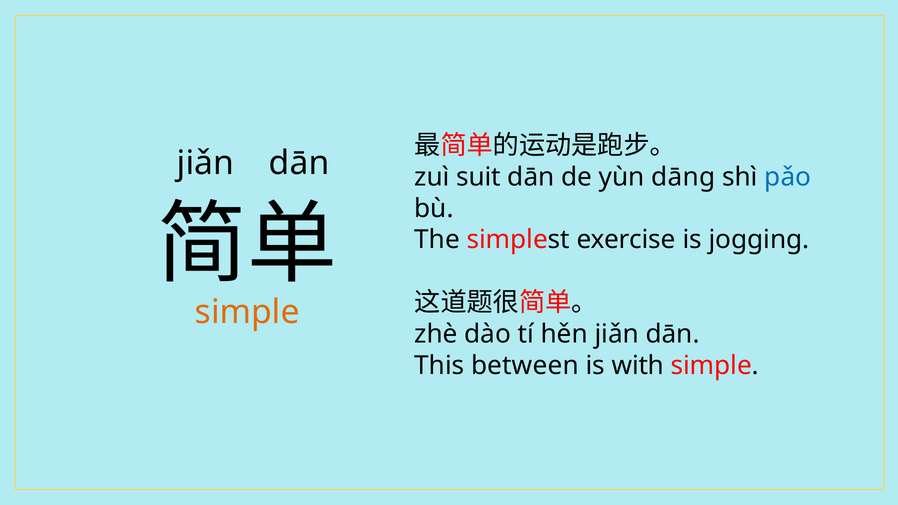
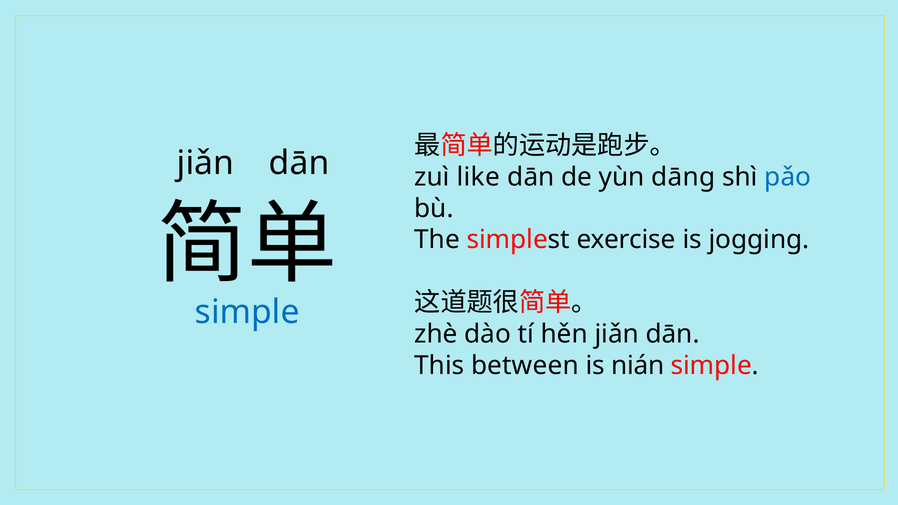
suit: suit -> like
simple at (247, 312) colour: orange -> blue
with: with -> nián
